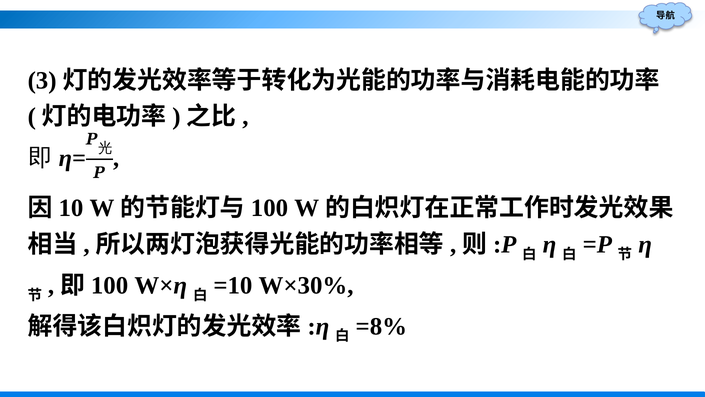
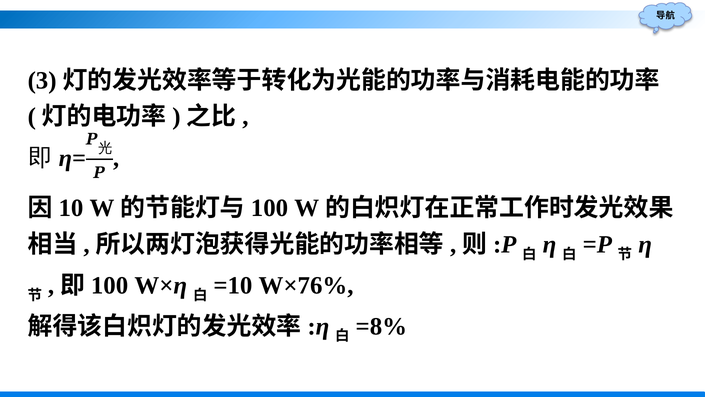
W×30%: W×30% -> W×76%
